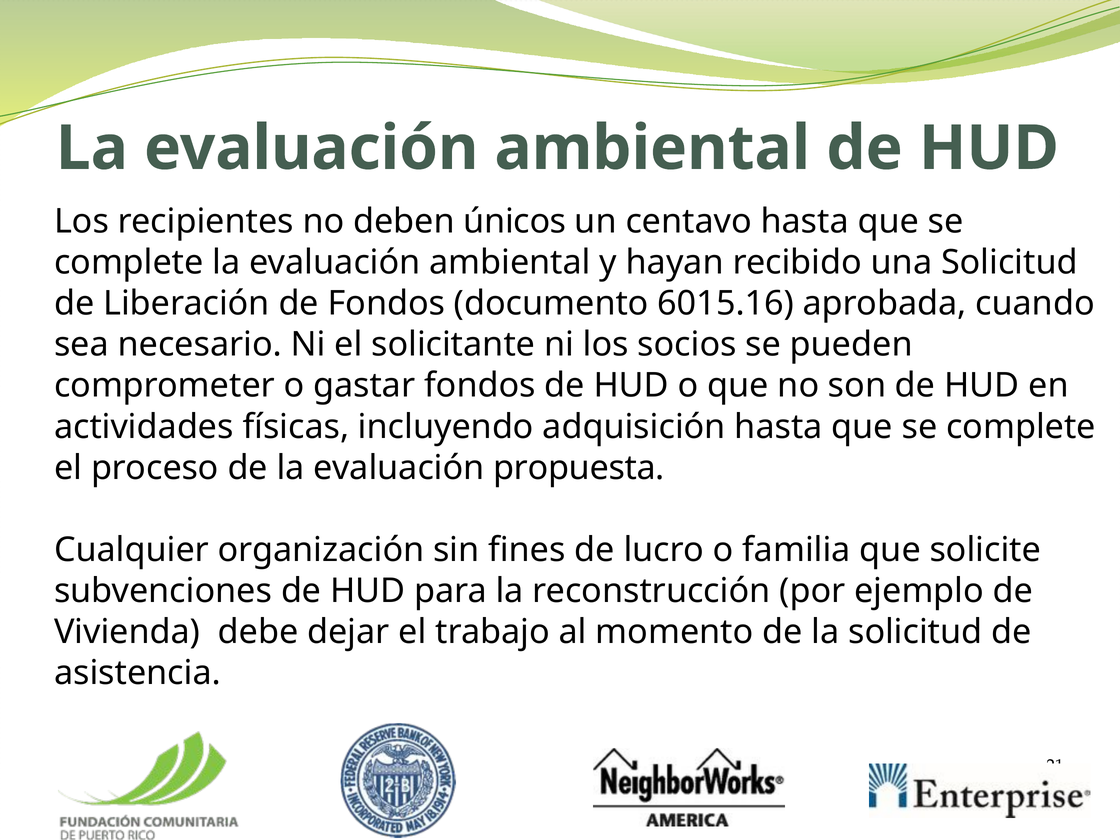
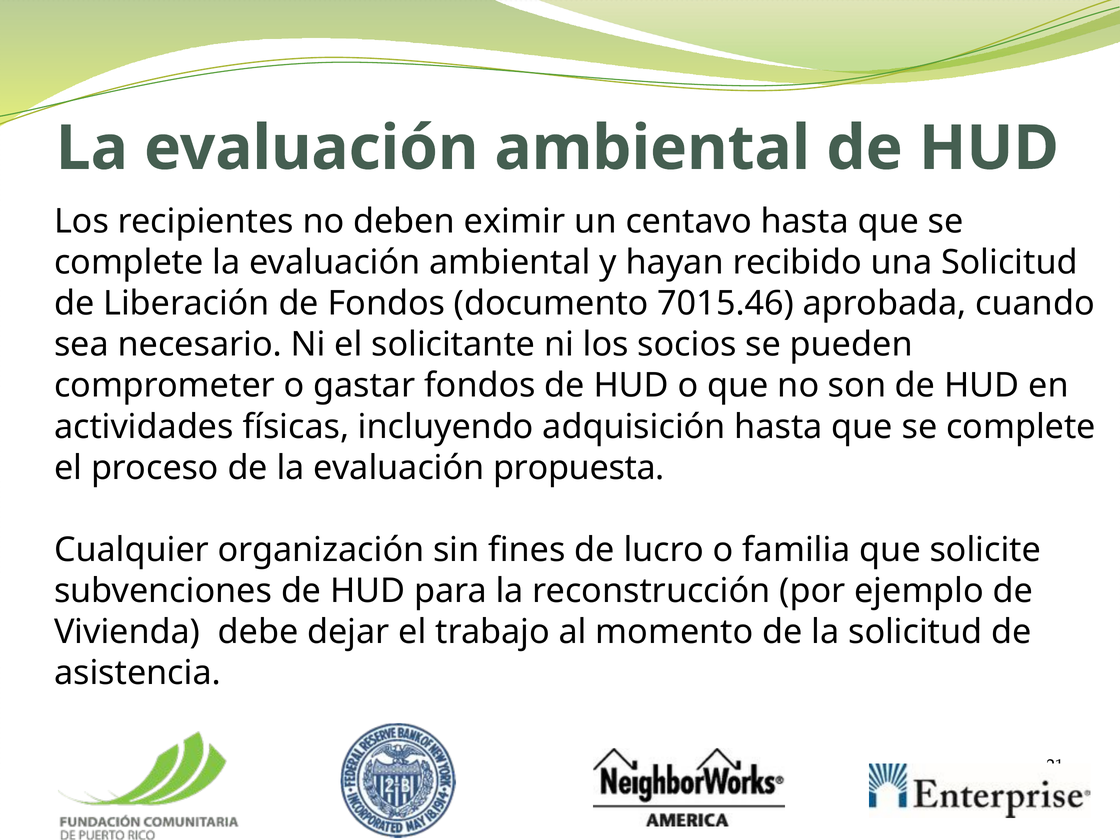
únicos: únicos -> eximir
6015.16: 6015.16 -> 7015.46
